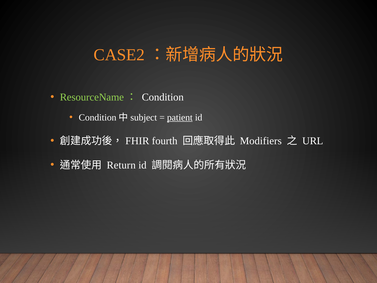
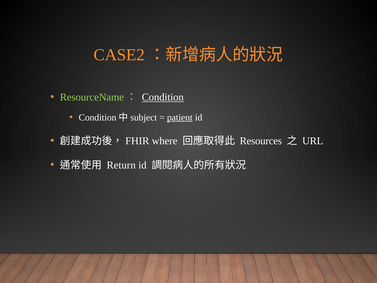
Condition underline: none -> present
fourth: fourth -> where
Modifiers: Modifiers -> Resources
